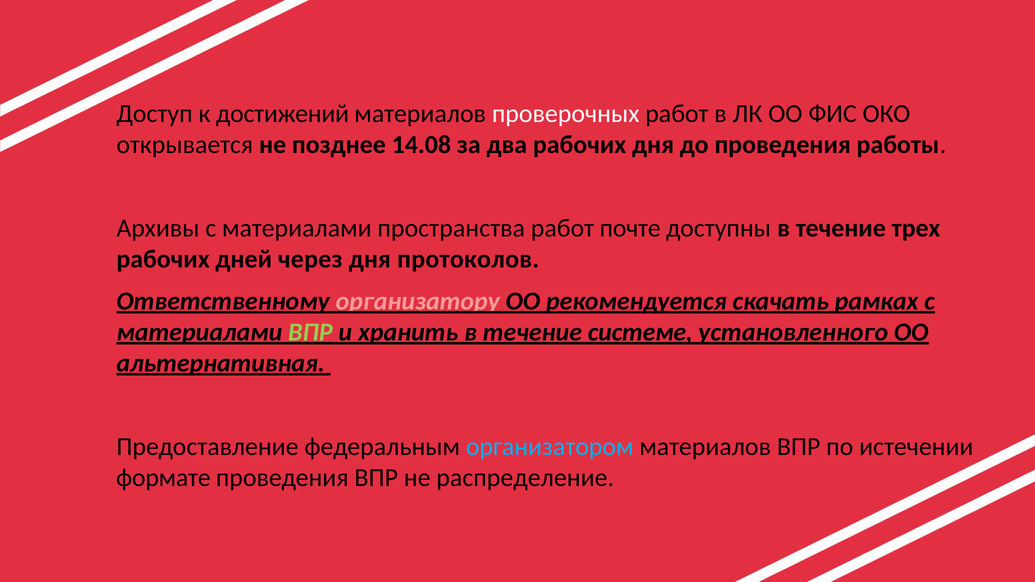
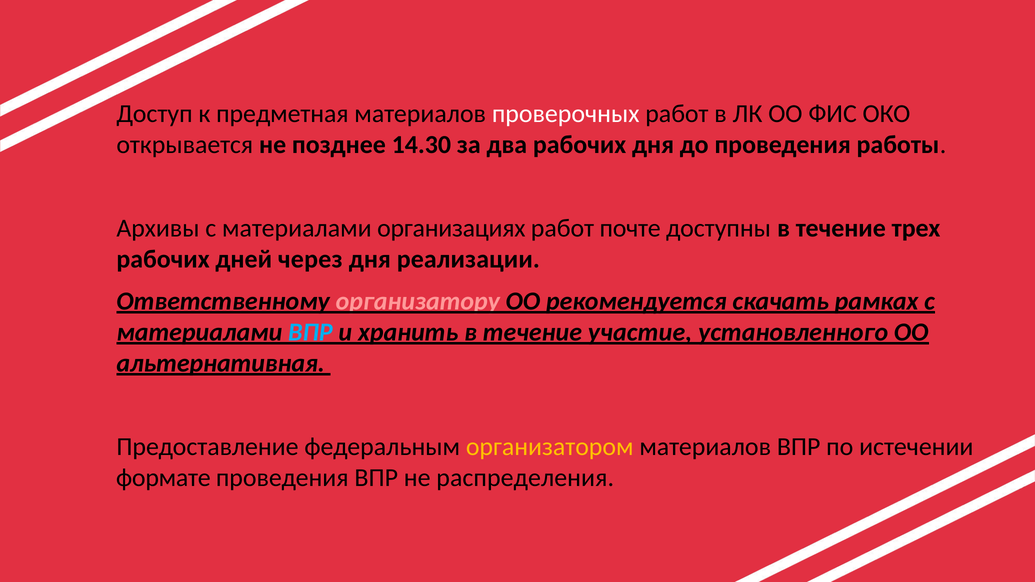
достижений: достижений -> предметная
14.08: 14.08 -> 14.30
пространства: пространства -> организациях
протоколов: протоколов -> реализации
ВПР at (310, 332) colour: light green -> light blue
системе: системе -> участие
организатором colour: light blue -> yellow
распределение: распределение -> распределения
